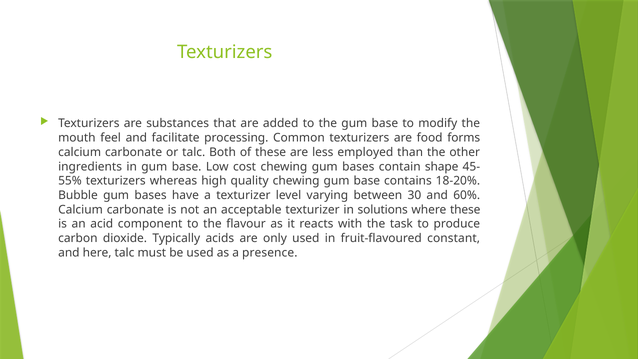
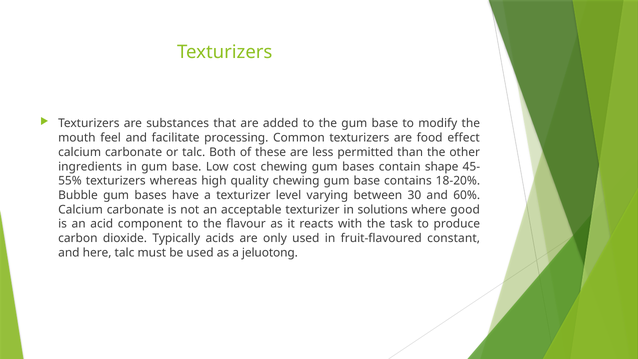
forms: forms -> effect
employed: employed -> permitted
where these: these -> good
presence: presence -> jeluotong
